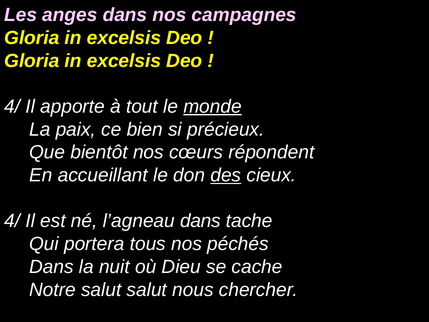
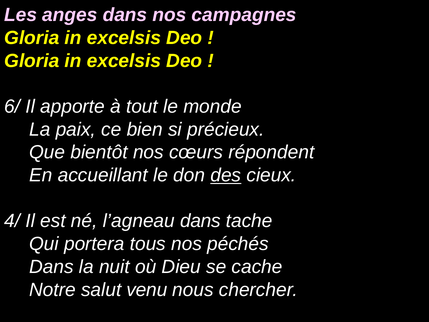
4/ at (12, 106): 4/ -> 6/
monde underline: present -> none
salut salut: salut -> venu
